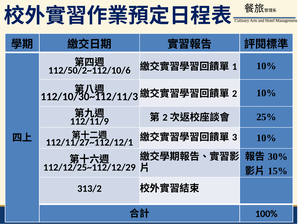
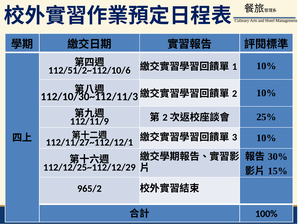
112/50/2~112/10/6: 112/50/2~112/10/6 -> 112/51/2~112/10/6
313/2: 313/2 -> 965/2
